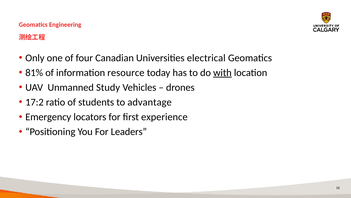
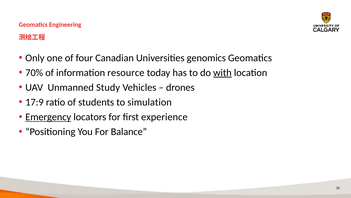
electrical: electrical -> genomics
81%: 81% -> 70%
17:2: 17:2 -> 17:9
advantage: advantage -> simulation
Emergency underline: none -> present
Leaders: Leaders -> Balance
